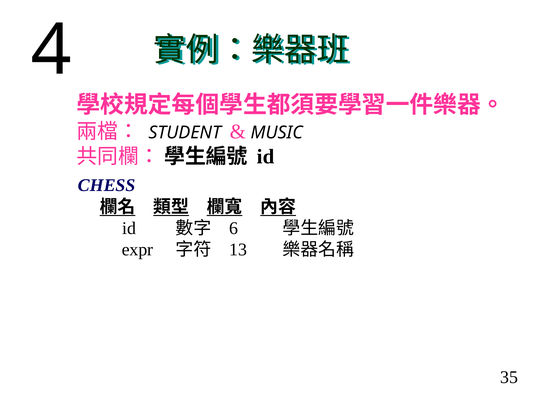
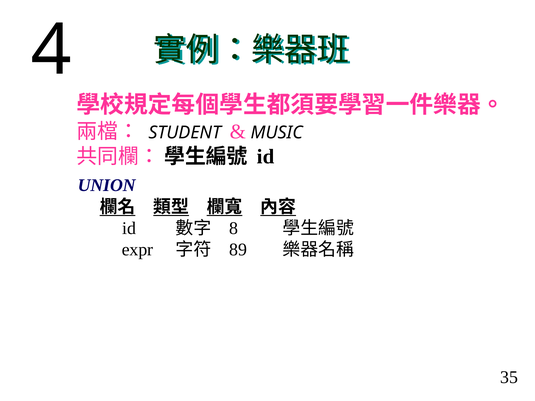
CHESS: CHESS -> UNION
6: 6 -> 8
13: 13 -> 89
